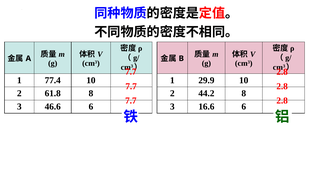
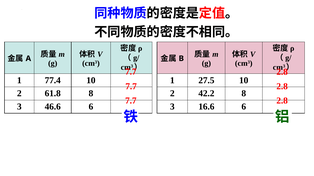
29.9: 29.9 -> 27.5
44.2: 44.2 -> 42.2
